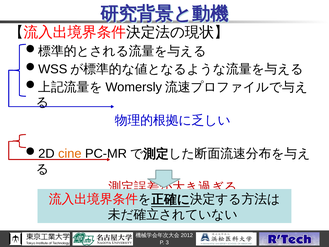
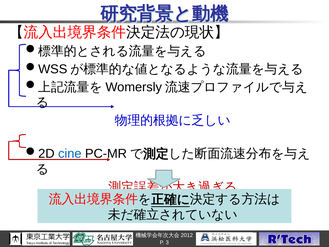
cine colour: orange -> blue
